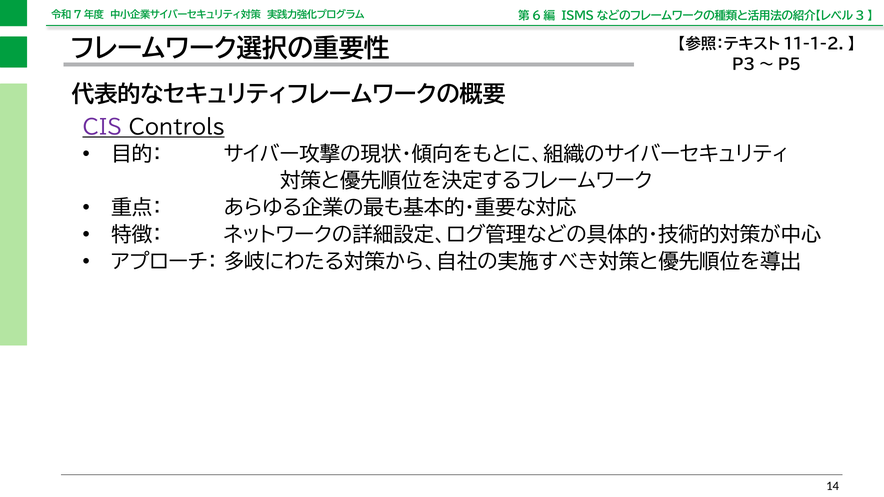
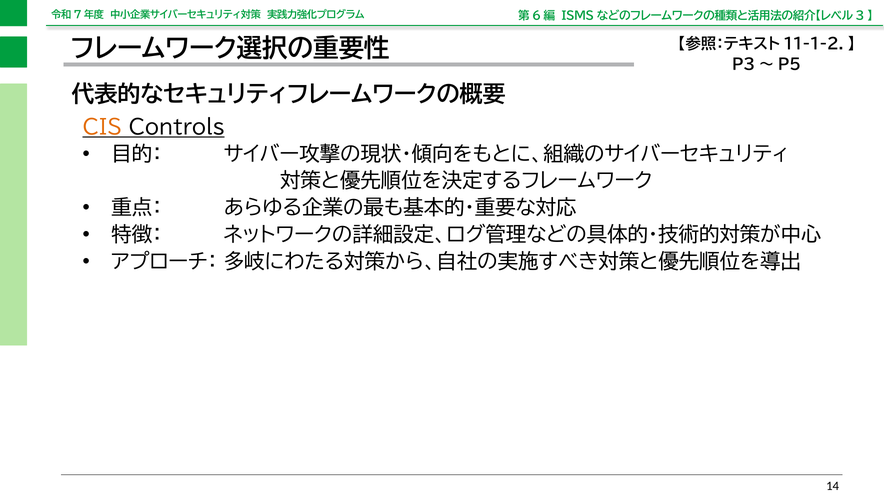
CIS colour: purple -> orange
